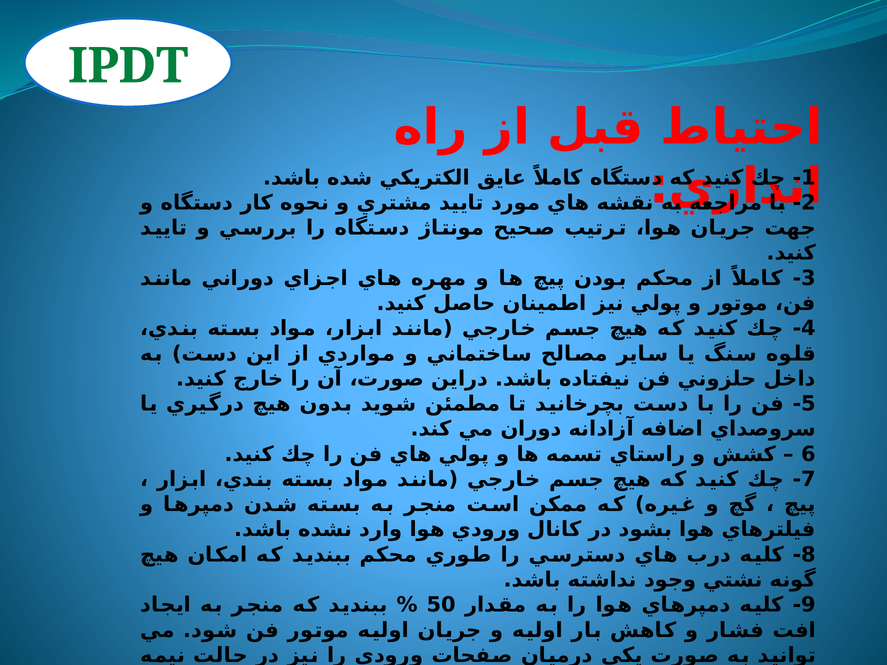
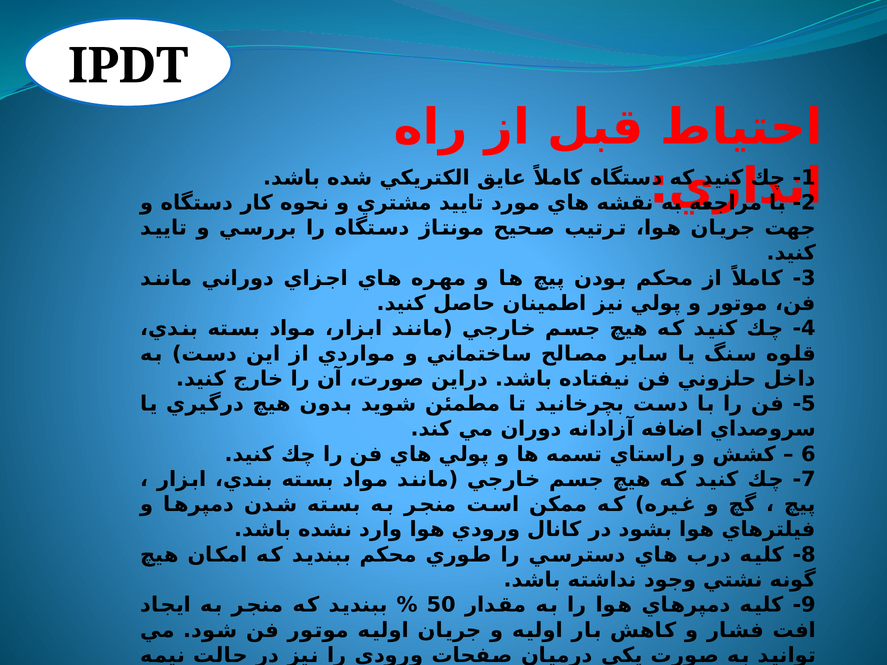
IPDT colour: green -> black
